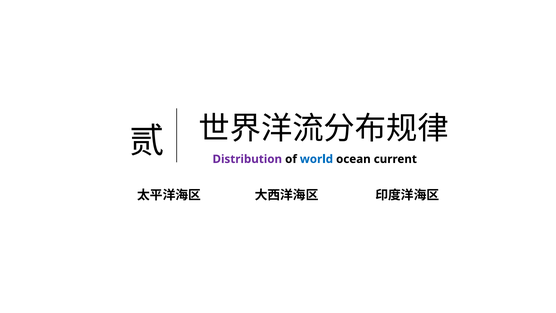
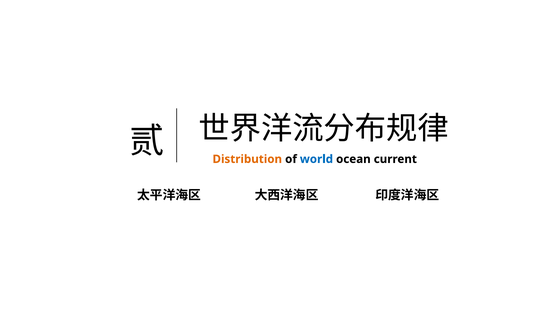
Distribution colour: purple -> orange
